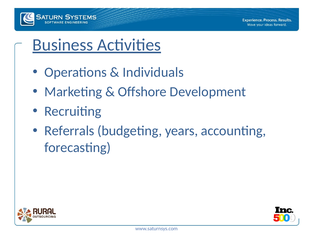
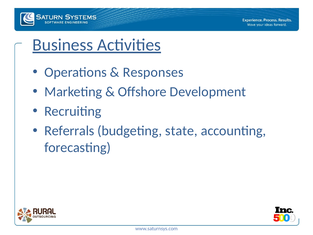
Individuals: Individuals -> Responses
years: years -> state
